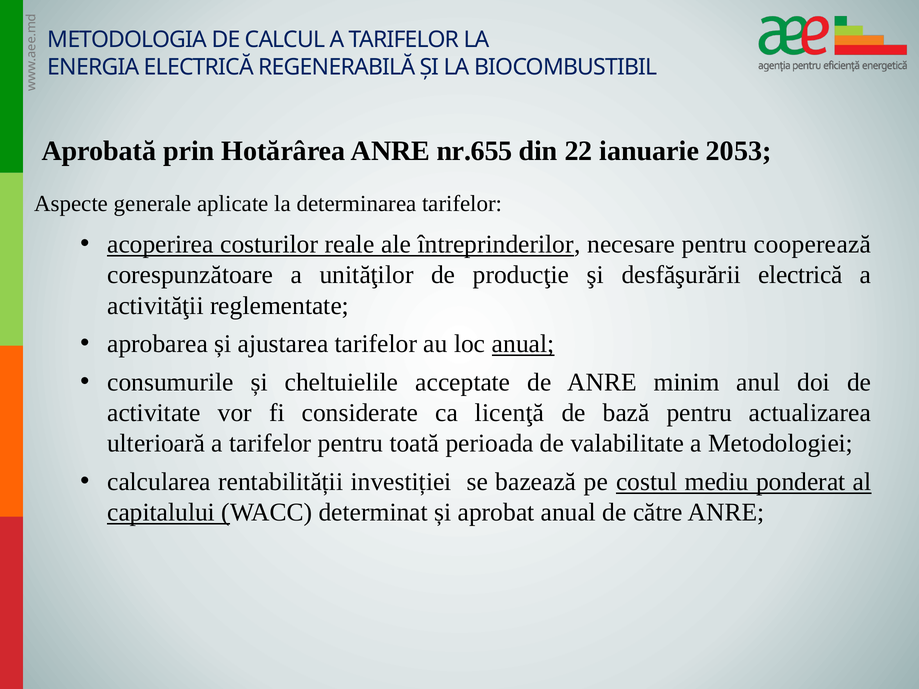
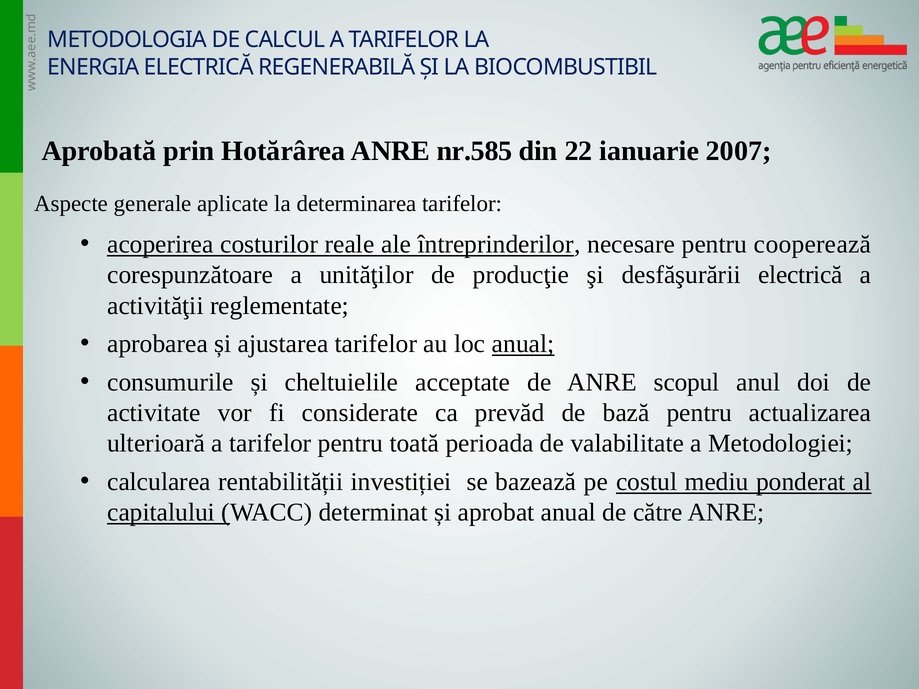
nr.655: nr.655 -> nr.585
2053: 2053 -> 2007
minim: minim -> scopul
licenţă: licenţă -> prevăd
